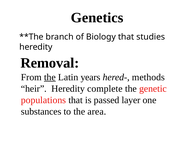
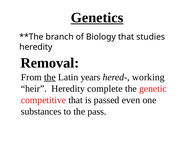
Genetics underline: none -> present
methods: methods -> working
populations: populations -> competitive
layer: layer -> even
area: area -> pass
